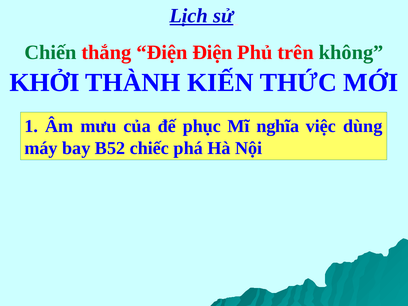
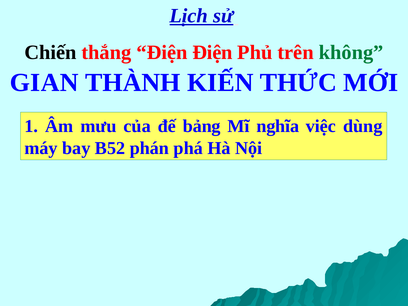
Chiến colour: green -> black
KHỞI: KHỞI -> GIAN
phục: phục -> bảng
chiếc: chiếc -> phán
